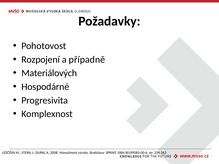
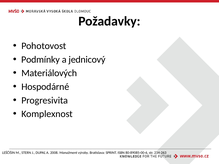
Rozpojení: Rozpojení -> Podmínky
případně: případně -> jednicový
